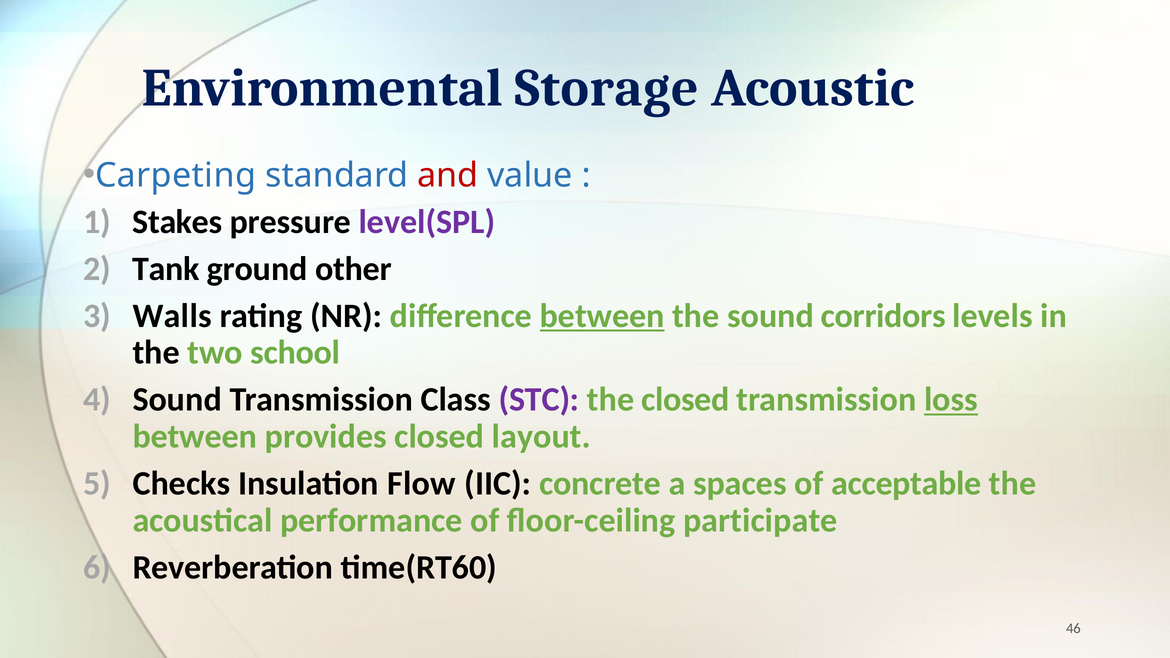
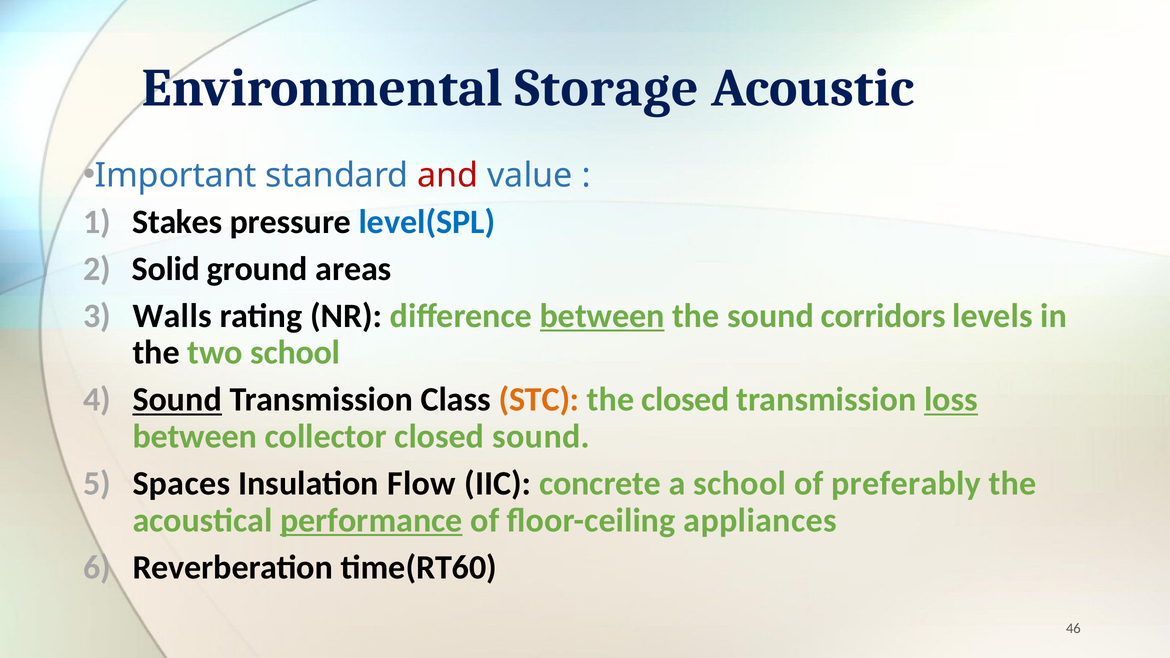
Carpeting: Carpeting -> Important
level(SPL colour: purple -> blue
Tank: Tank -> Solid
other: other -> areas
Sound at (177, 400) underline: none -> present
STC colour: purple -> orange
provides: provides -> collector
closed layout: layout -> sound
Checks: Checks -> Spaces
a spaces: spaces -> school
acceptable: acceptable -> preferably
performance underline: none -> present
participate: participate -> appliances
